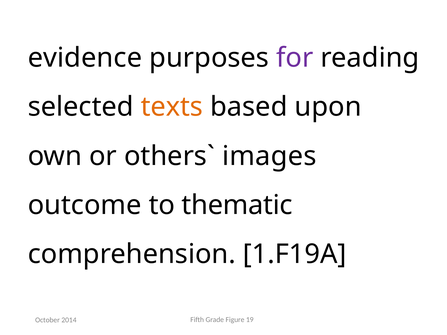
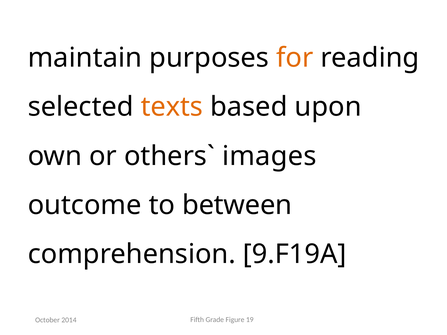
evidence: evidence -> maintain
for colour: purple -> orange
thematic: thematic -> between
1.F19A: 1.F19A -> 9.F19A
